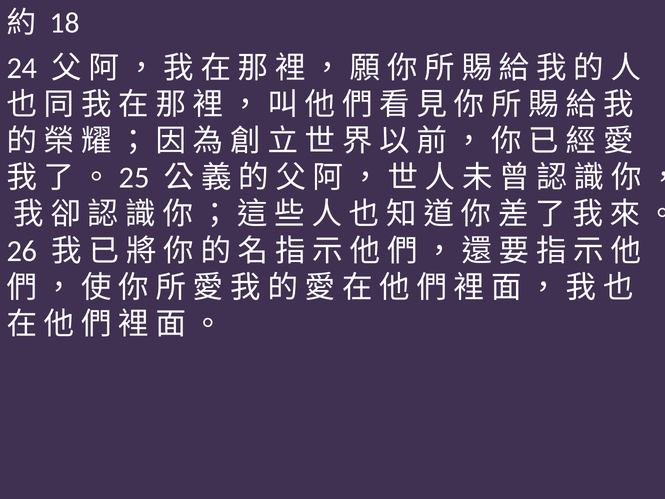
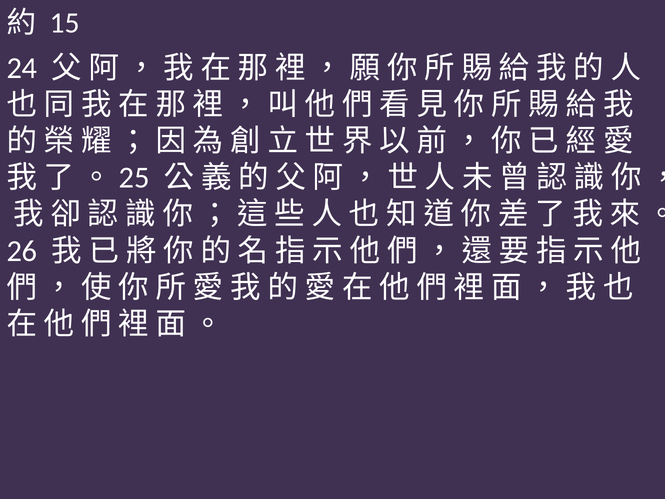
18: 18 -> 15
